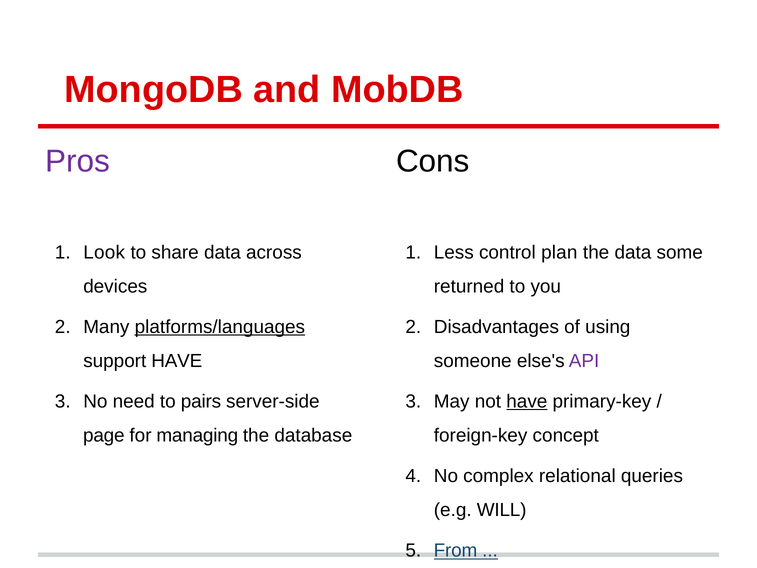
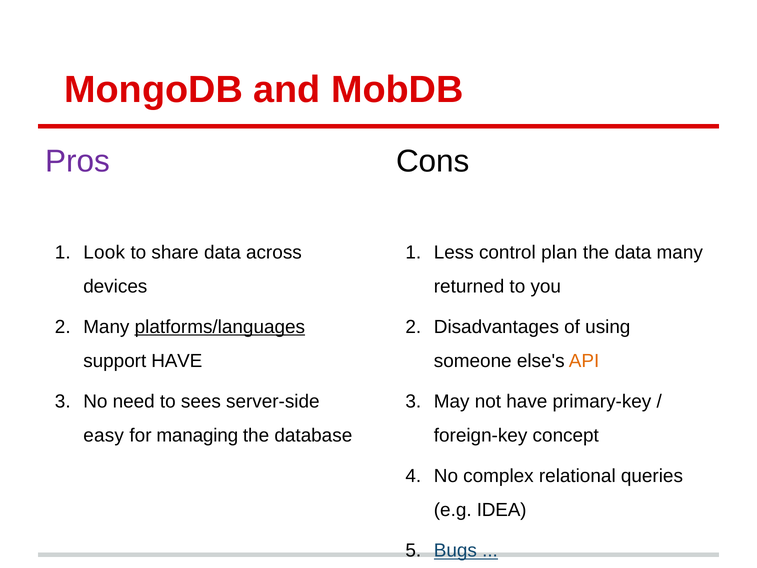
data some: some -> many
API colour: purple -> orange
pairs: pairs -> sees
have at (527, 401) underline: present -> none
page: page -> easy
WILL: WILL -> IDEA
From: From -> Bugs
